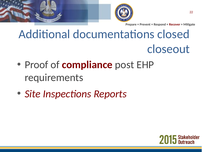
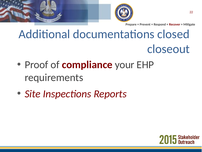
post: post -> your
